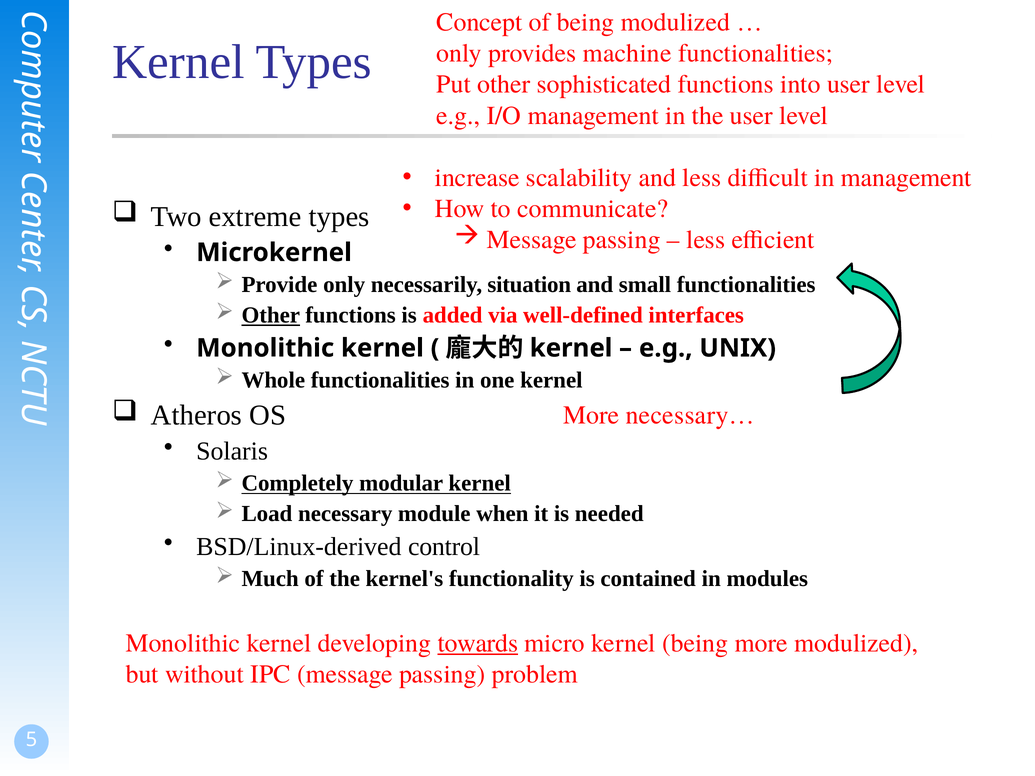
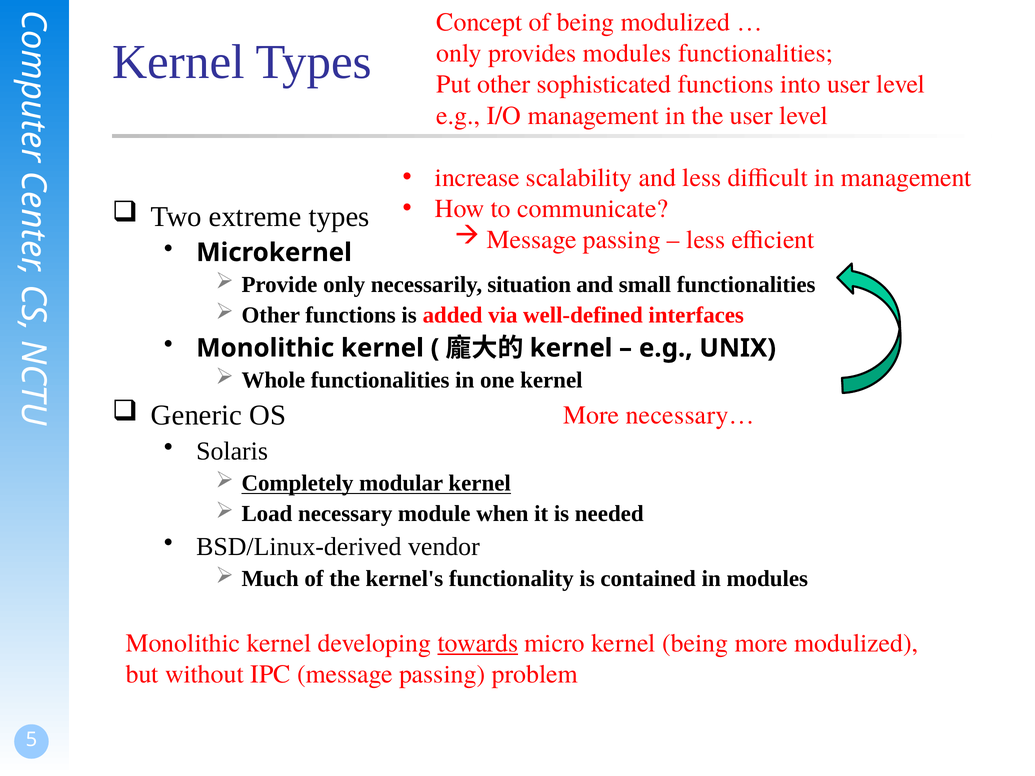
provides machine: machine -> modules
Other at (271, 315) underline: present -> none
Atheros: Atheros -> Generic
control: control -> vendor
